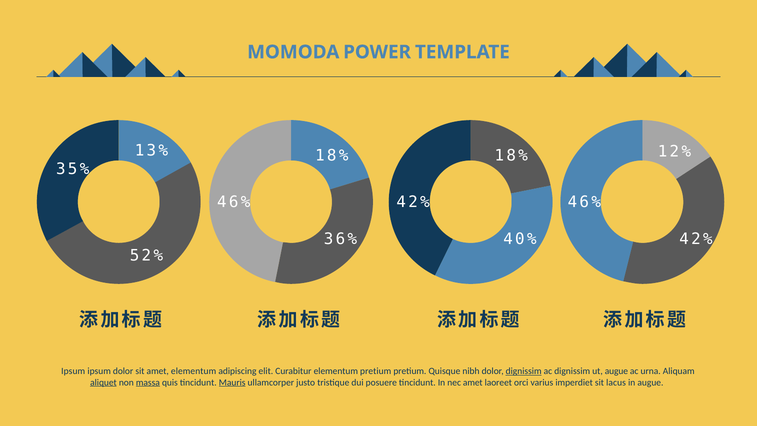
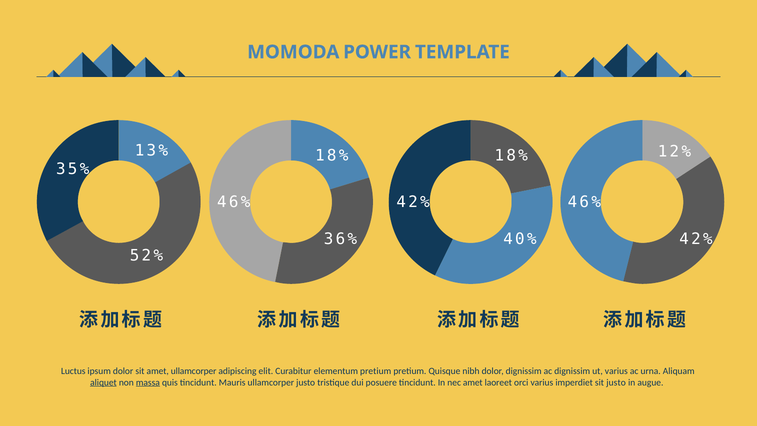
Ipsum at (73, 371): Ipsum -> Luctus
amet elementum: elementum -> ullamcorper
dignissim at (524, 371) underline: present -> none
ut augue: augue -> varius
Mauris underline: present -> none
sit lacus: lacus -> justo
